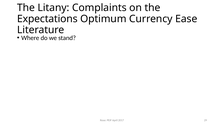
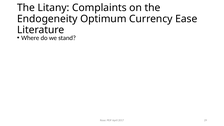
Expectations: Expectations -> Endogeneity
